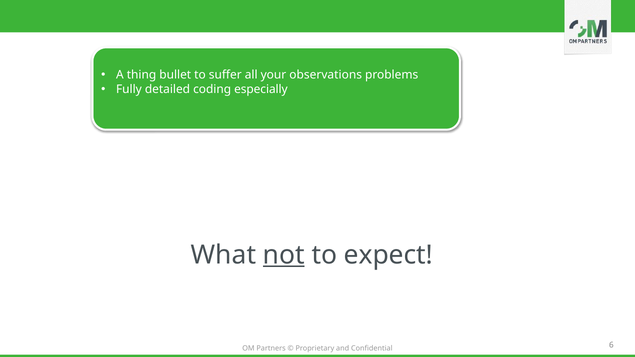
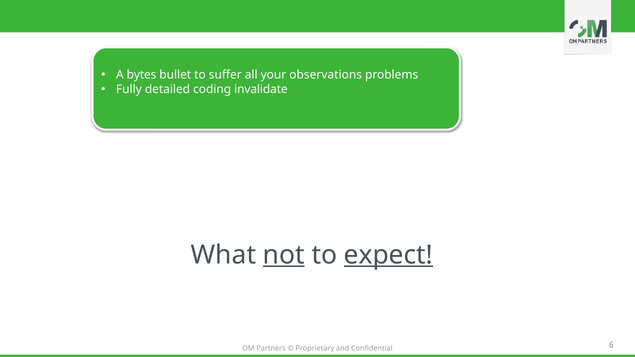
thing: thing -> bytes
especially: especially -> invalidate
expect underline: none -> present
